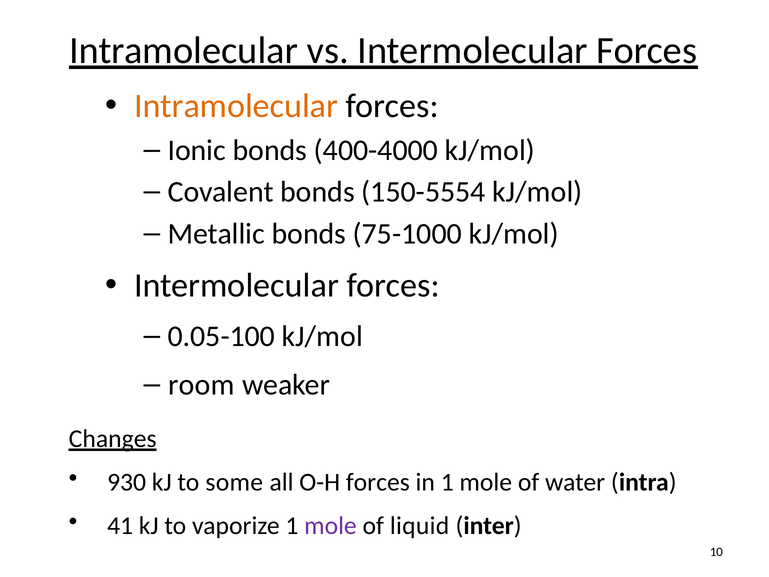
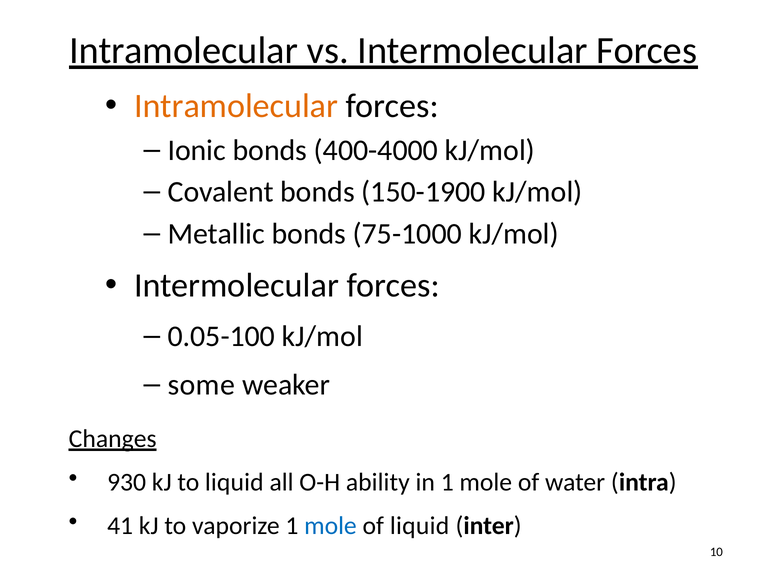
150-5554: 150-5554 -> 150-1900
room: room -> some
to some: some -> liquid
O-H forces: forces -> ability
mole at (330, 526) colour: purple -> blue
